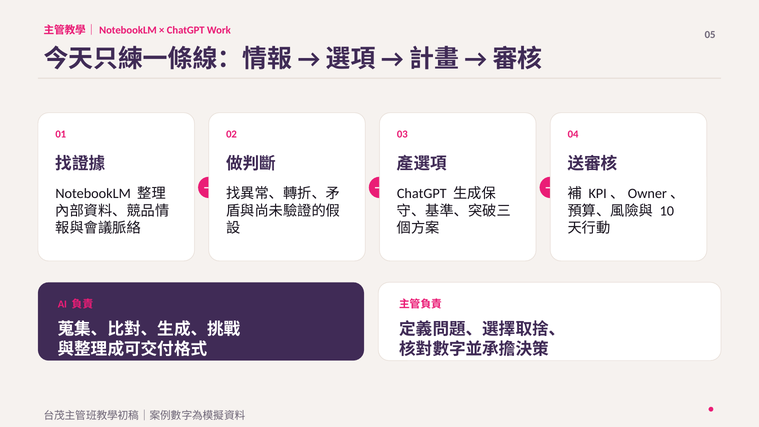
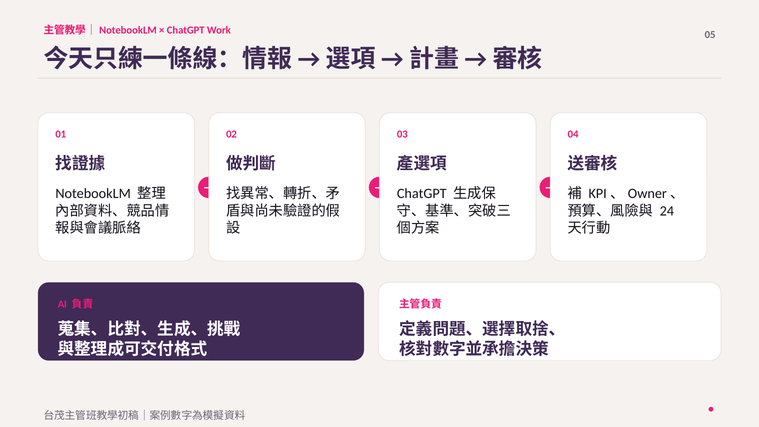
10: 10 -> 24
